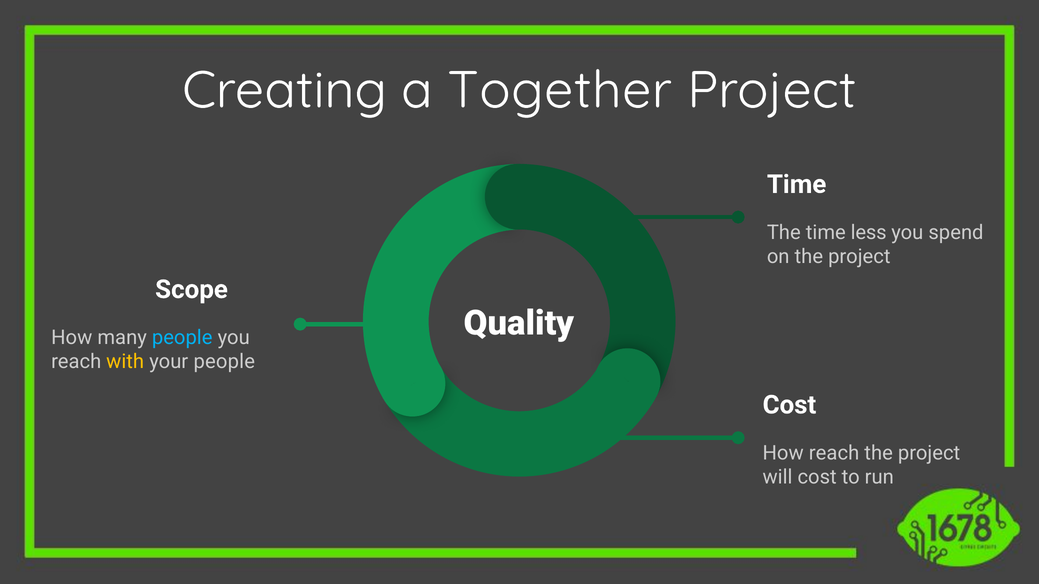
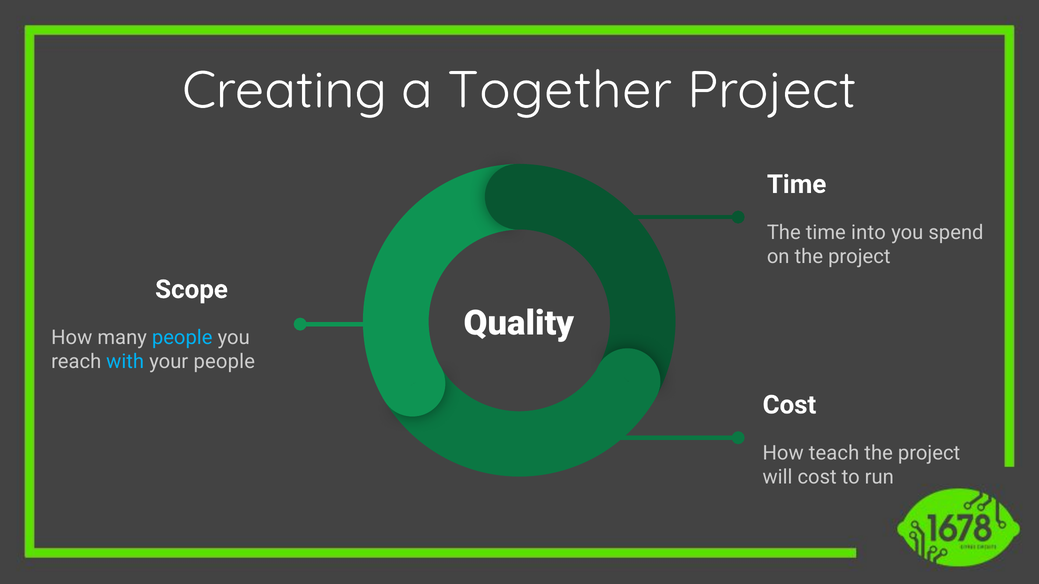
less: less -> into
with colour: yellow -> light blue
How reach: reach -> teach
